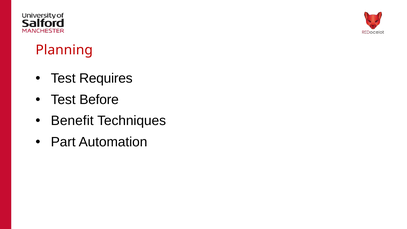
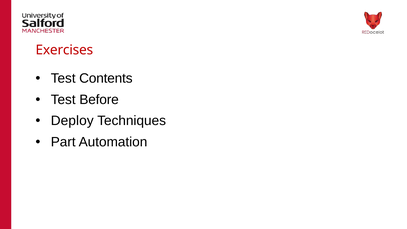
Planning: Planning -> Exercises
Requires: Requires -> Contents
Benefit: Benefit -> Deploy
